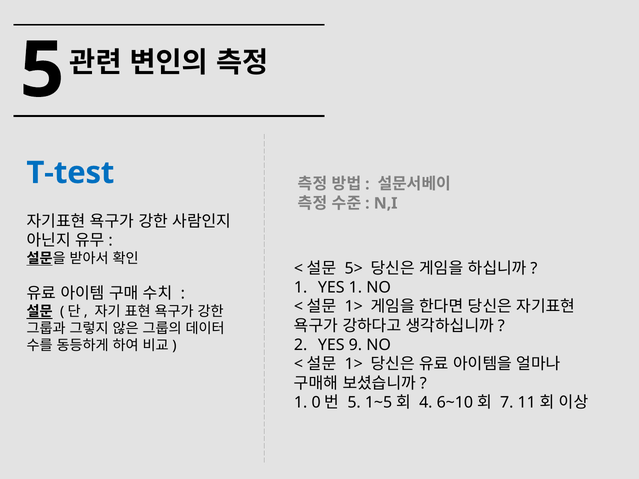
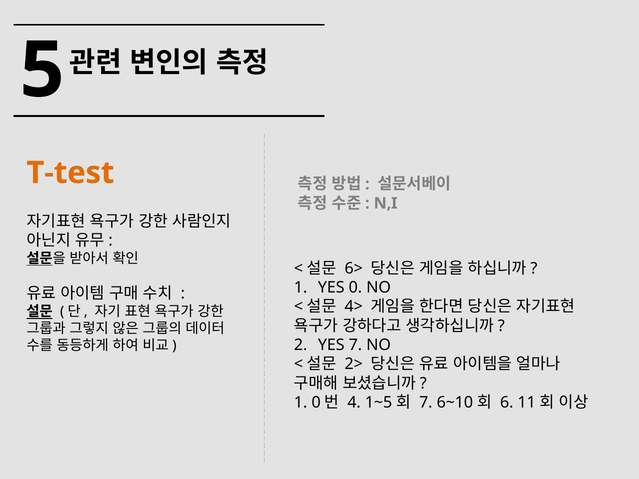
T-test colour: blue -> orange
5>: 5> -> 6>
YES 1: 1 -> 0
1> at (354, 307): 1> -> 4>
YES 9: 9 -> 7
1> at (354, 364): 1> -> 2>
5 at (354, 403): 5 -> 4
4 at (426, 403): 4 -> 7
7: 7 -> 6
